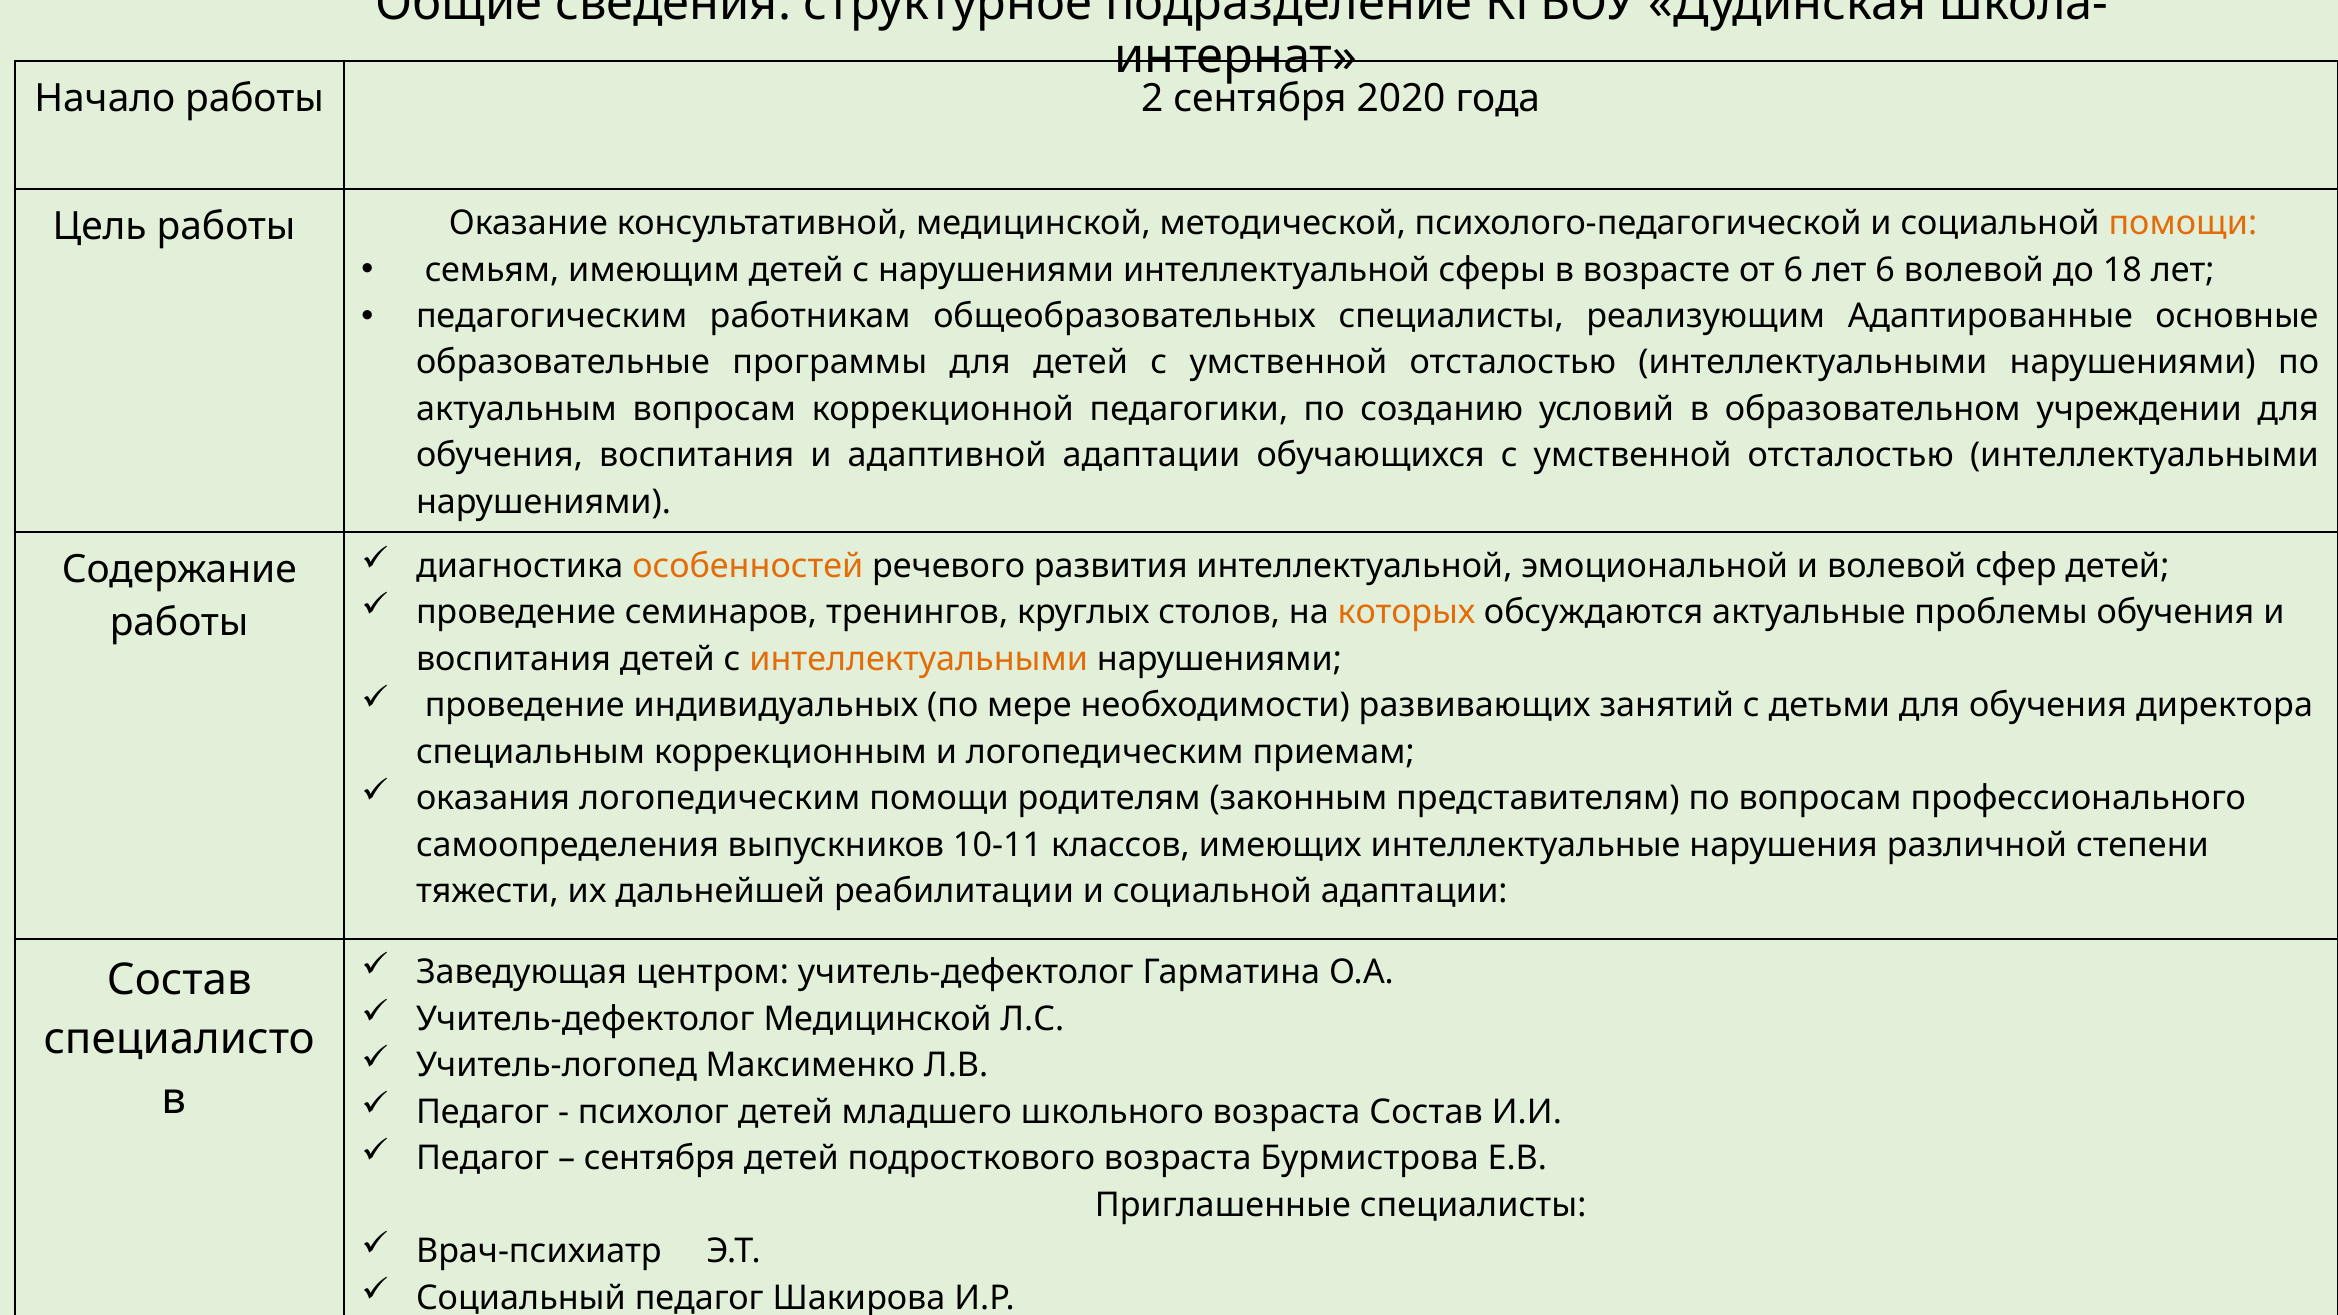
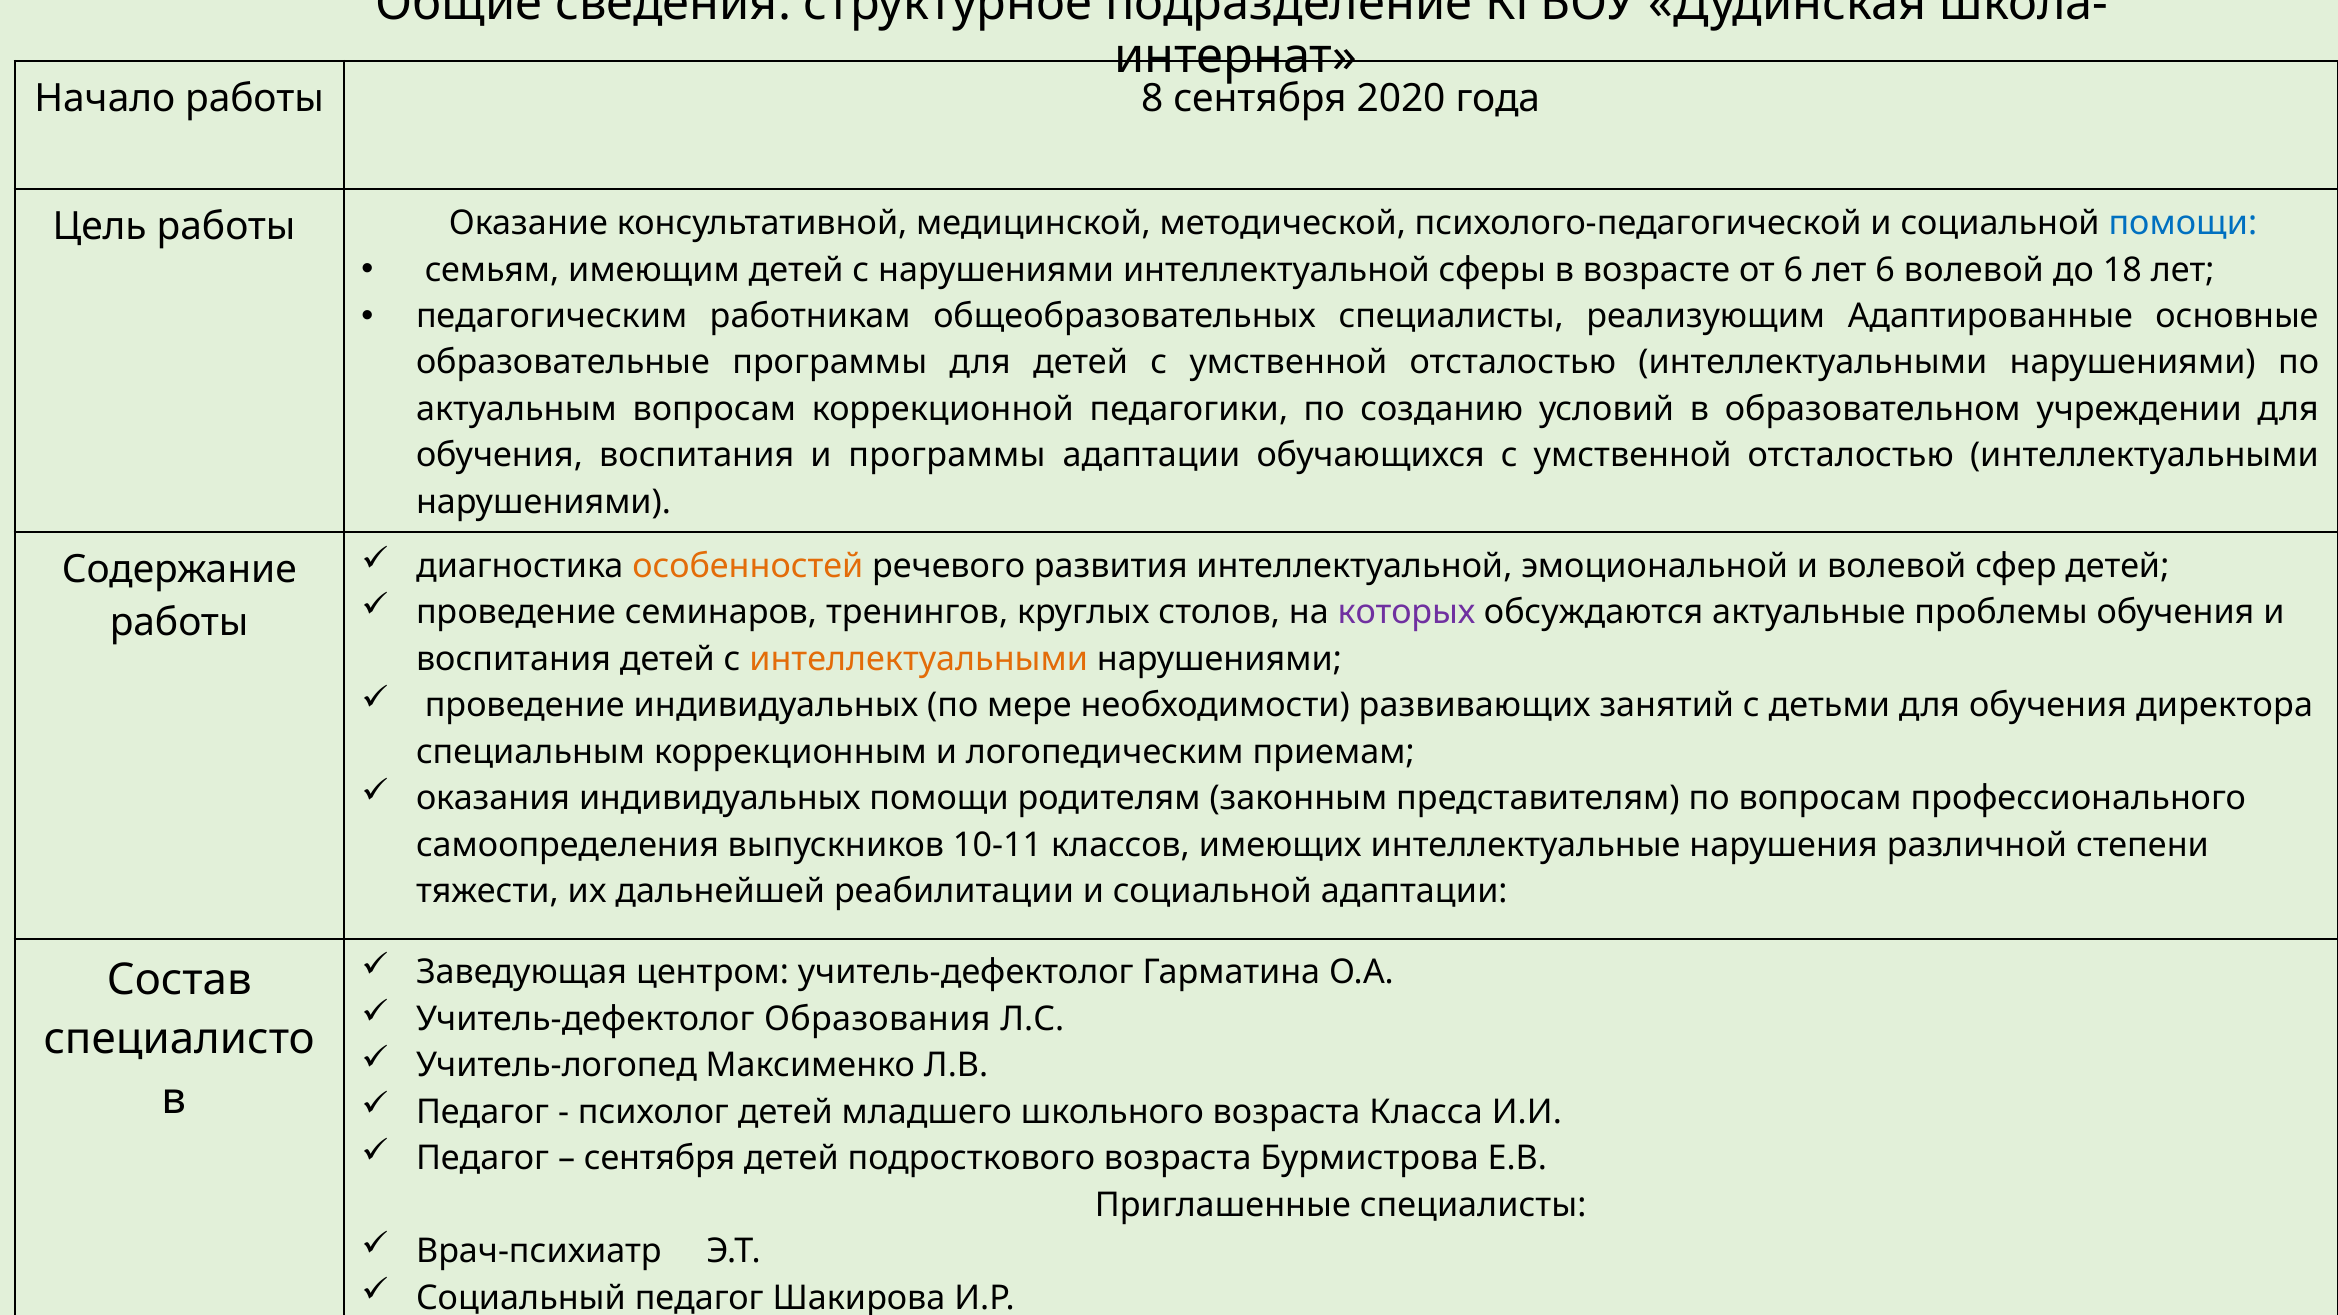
2: 2 -> 8
помощи at (2183, 223) colour: orange -> blue
и адаптивной: адаптивной -> программы
которых colour: orange -> purple
оказания логопедическим: логопедическим -> индивидуальных
Учитель-дефектолог Медицинской: Медицинской -> Образования
возраста Состав: Состав -> Класса
